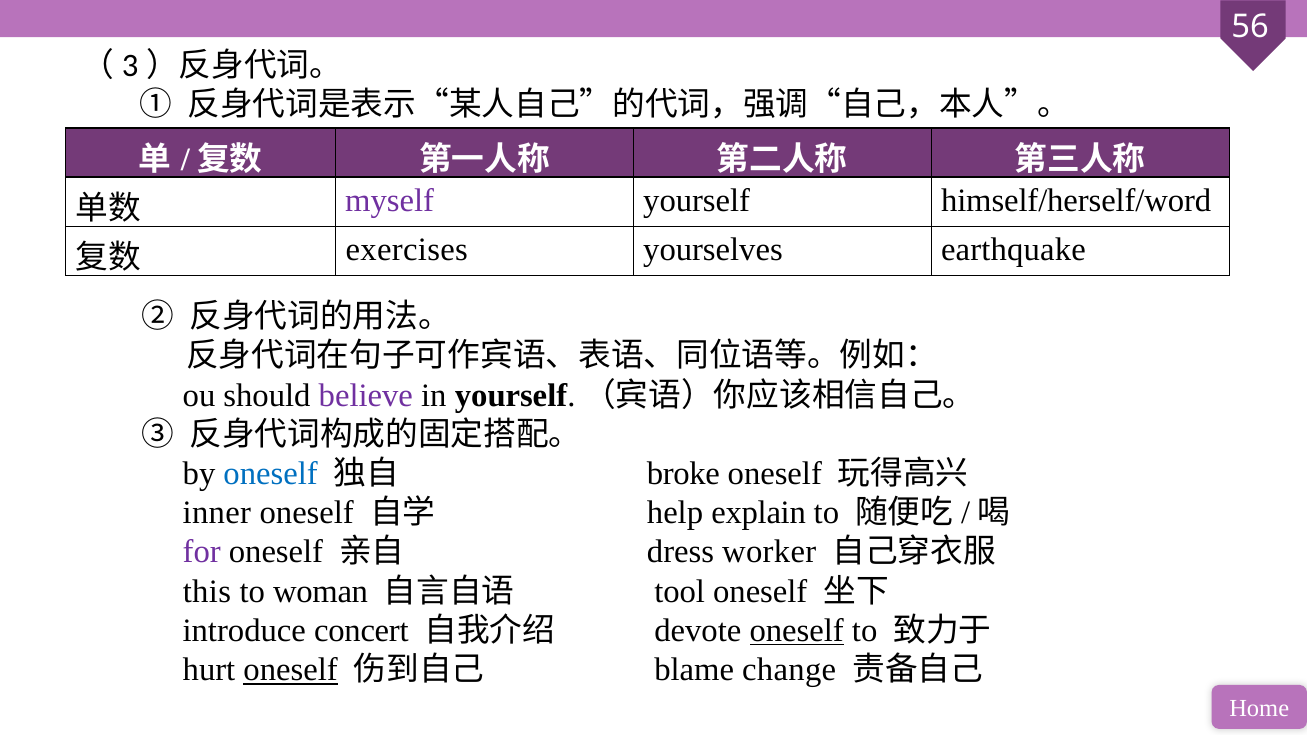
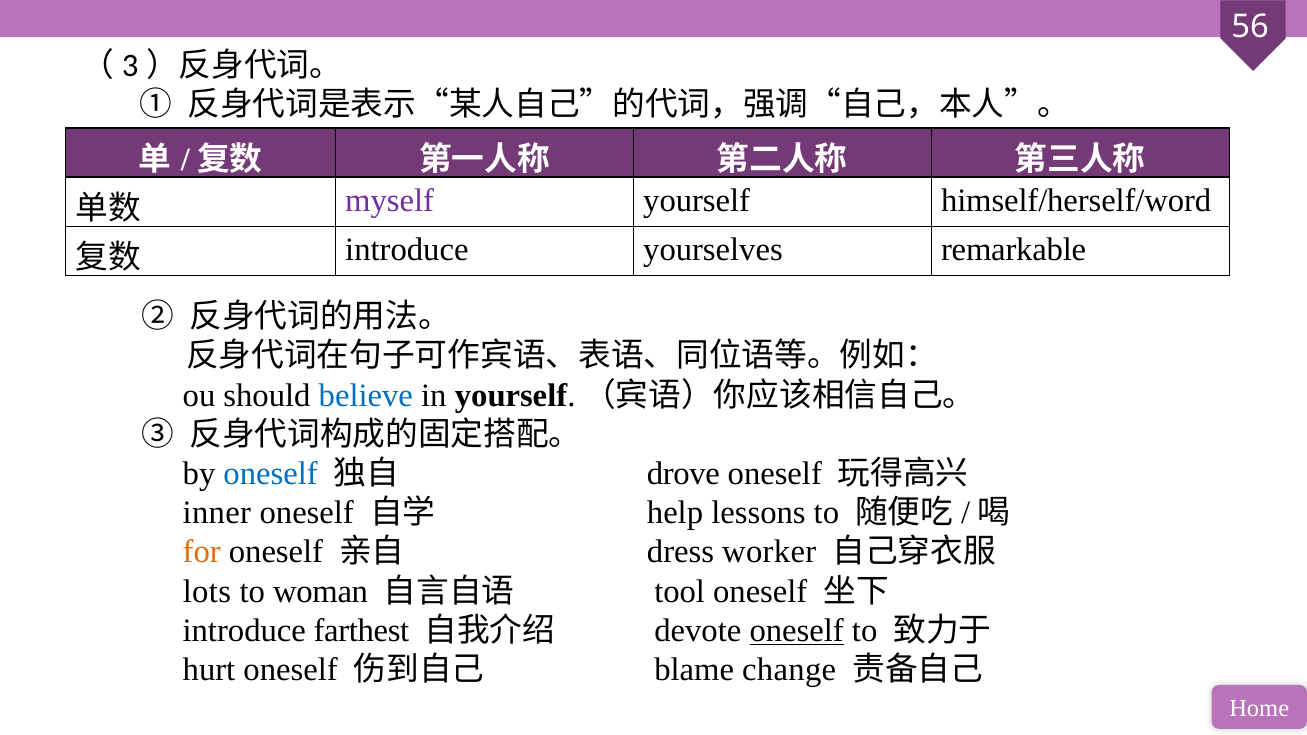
exercises at (407, 249): exercises -> introduce
earthquake: earthquake -> remarkable
believe colour: purple -> blue
broke: broke -> drove
explain: explain -> lessons
for colour: purple -> orange
this: this -> lots
concert: concert -> farthest
oneself at (291, 670) underline: present -> none
